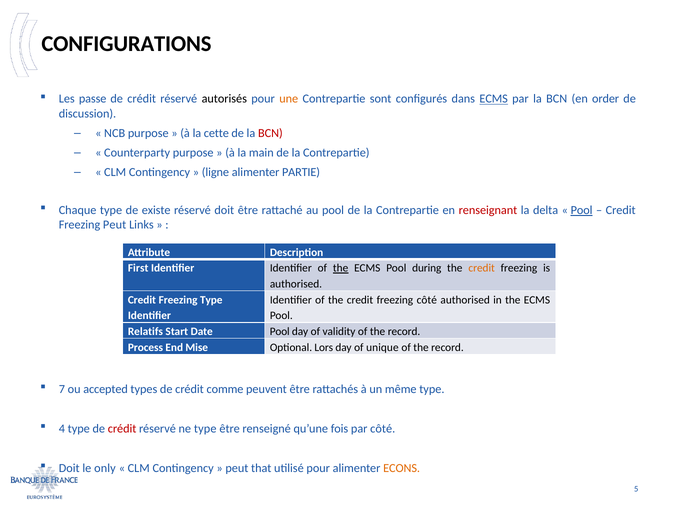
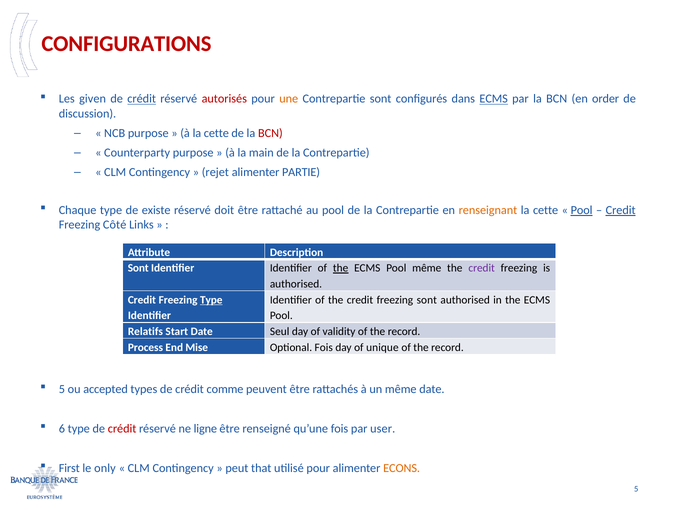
CONFIGURATIONS colour: black -> red
passe: passe -> given
crédit at (142, 99) underline: none -> present
autorisés colour: black -> red
ligne: ligne -> rejet
renseignant colour: red -> orange
delta at (546, 210): delta -> cette
Credit at (621, 210) underline: none -> present
Freezing Peut: Peut -> Côté
First at (138, 268): First -> Sont
Pool during: during -> même
credit at (482, 268) colour: orange -> purple
Type at (211, 300) underline: none -> present
freezing côté: côté -> sont
Date Pool: Pool -> Seul
Optional Lors: Lors -> Fois
7 at (62, 389): 7 -> 5
même type: type -> date
4: 4 -> 6
ne type: type -> ligne
par côté: côté -> user
Doit at (69, 468): Doit -> First
